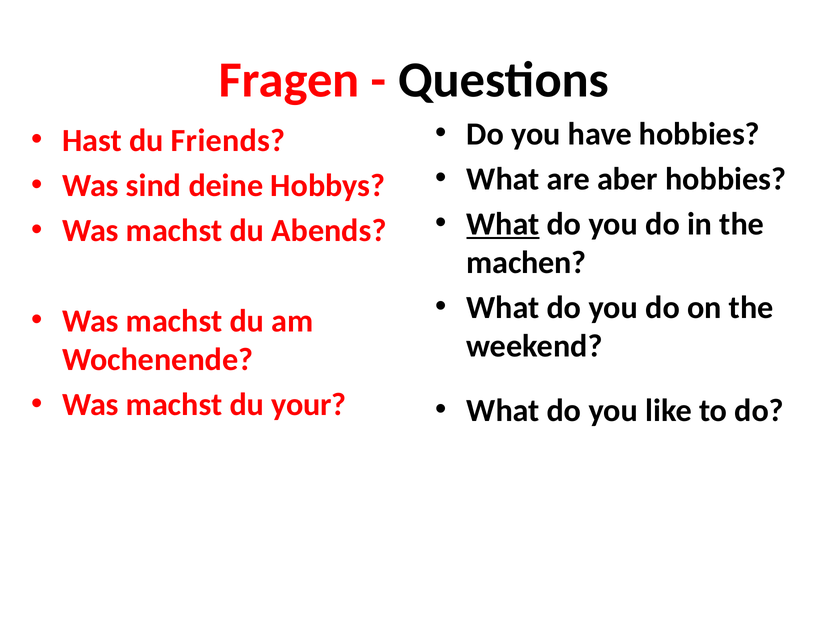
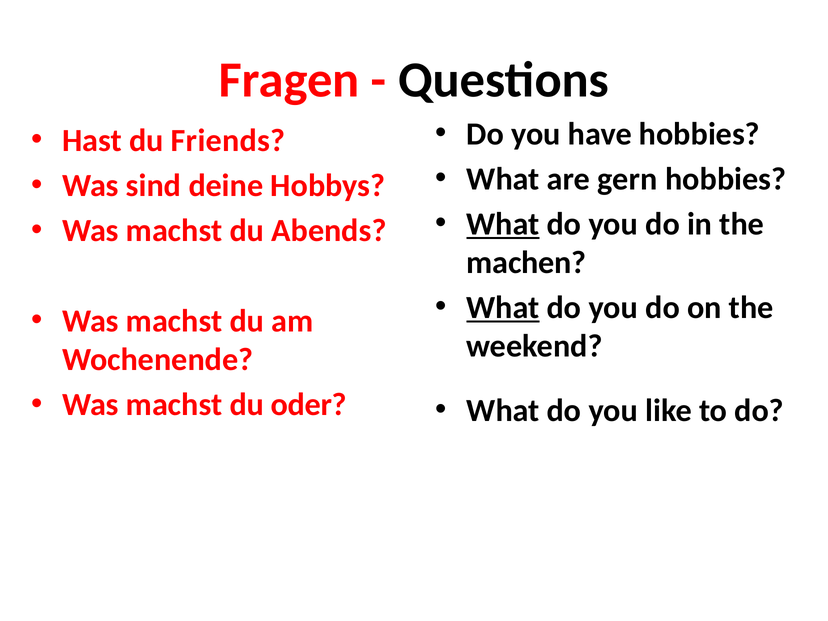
aber: aber -> gern
What at (503, 308) underline: none -> present
your: your -> oder
